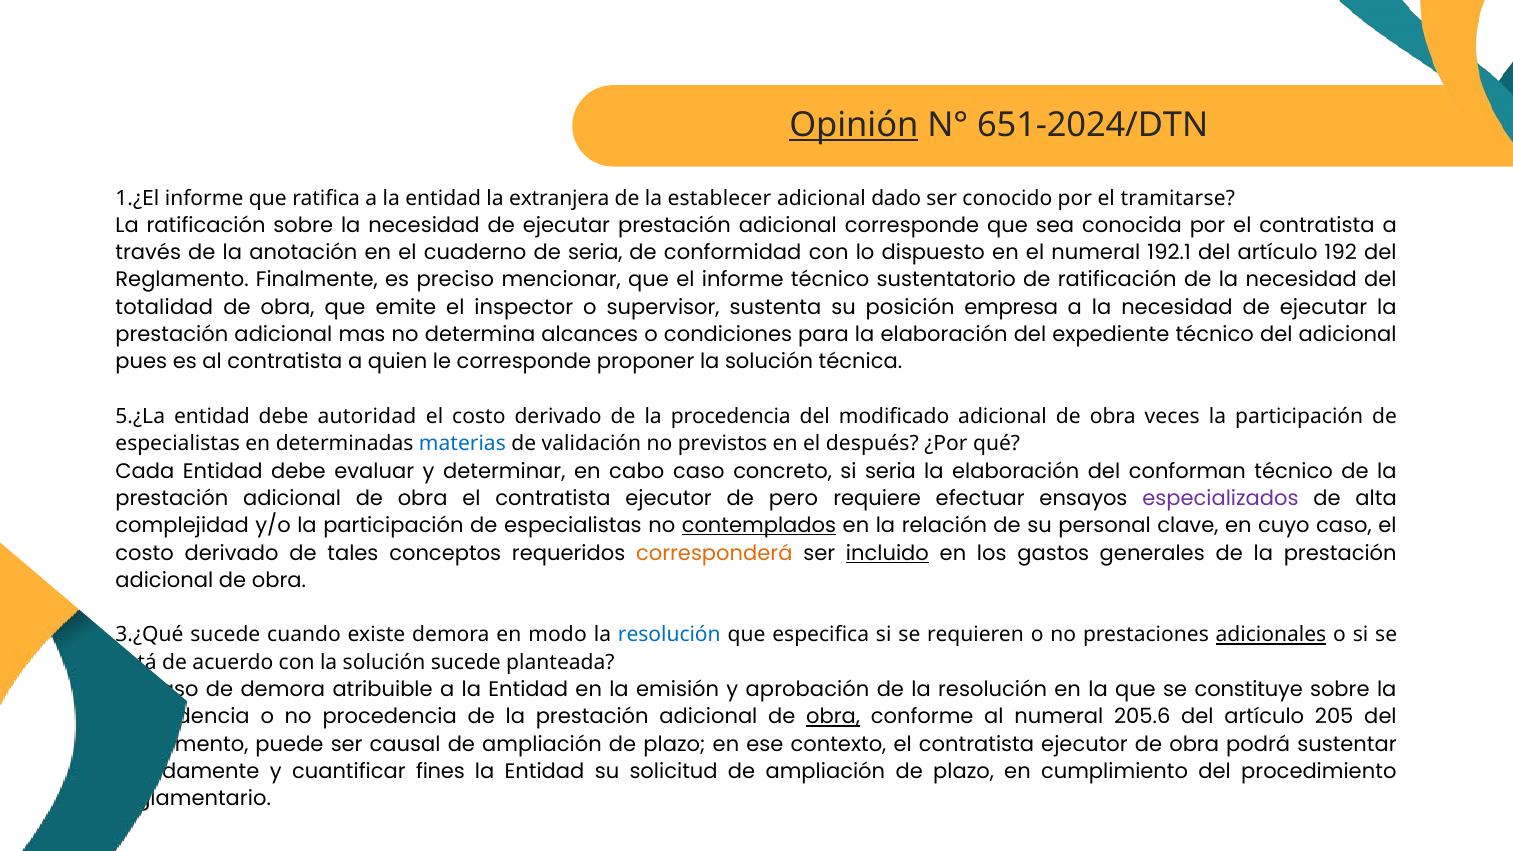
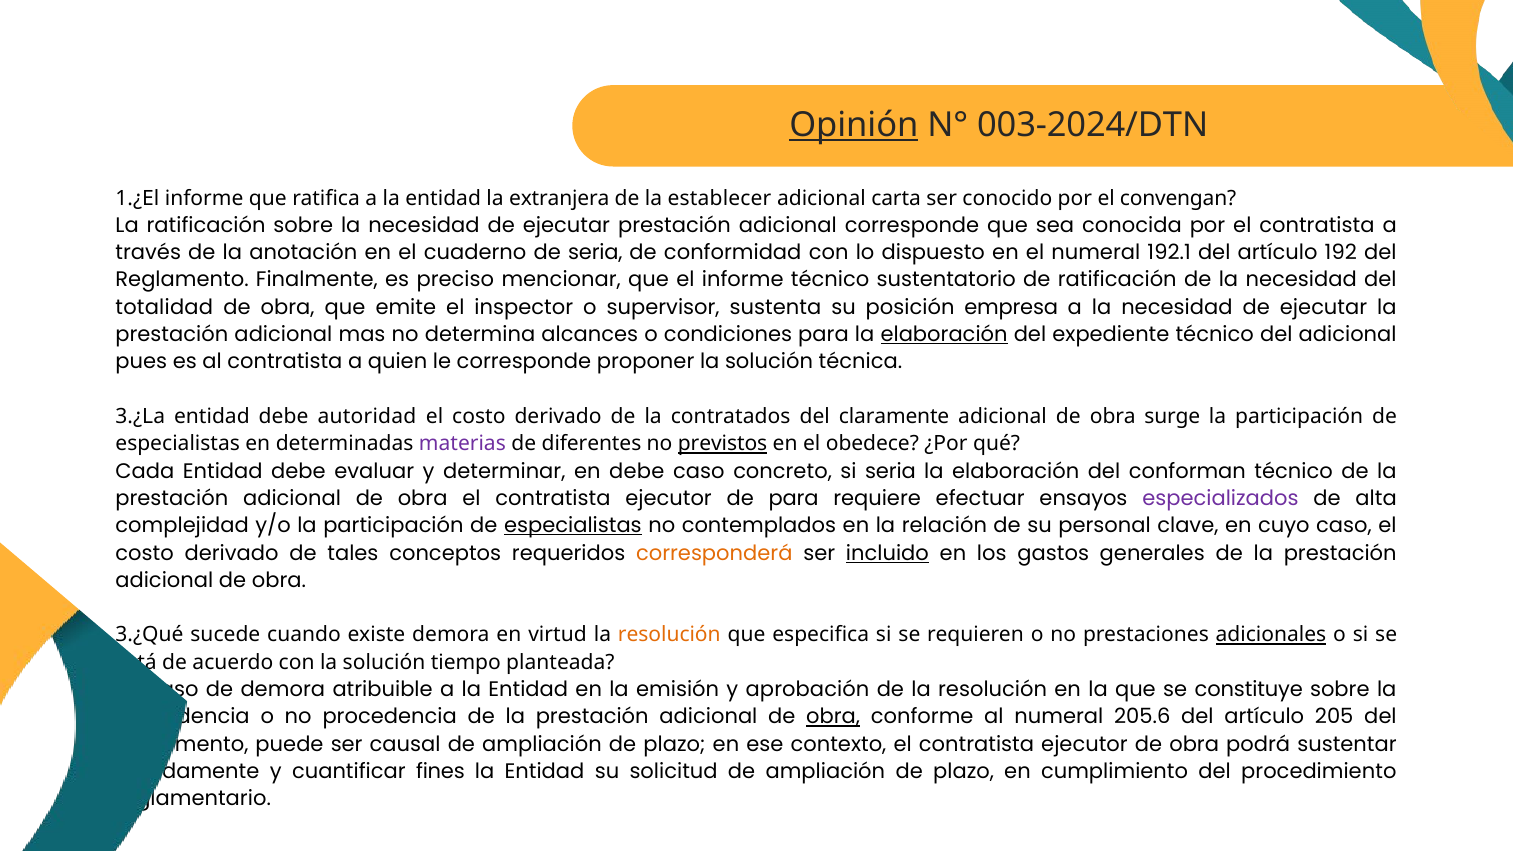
651-2024/DTN: 651-2024/DTN -> 003-2024/DTN
dado: dado -> carta
tramitarse: tramitarse -> convengan
elaboración at (944, 335) underline: none -> present
5.¿La: 5.¿La -> 3.¿La
de la procedencia: procedencia -> contratados
modificado: modificado -> claramente
veces: veces -> surge
materias colour: blue -> purple
validación: validación -> diferentes
previstos underline: none -> present
después: después -> obedece
en cabo: cabo -> debe
de pero: pero -> para
especialistas at (573, 526) underline: none -> present
contemplados underline: present -> none
modo: modo -> virtud
resolución at (669, 635) colour: blue -> orange
sucede at (466, 662): sucede -> tiempo
